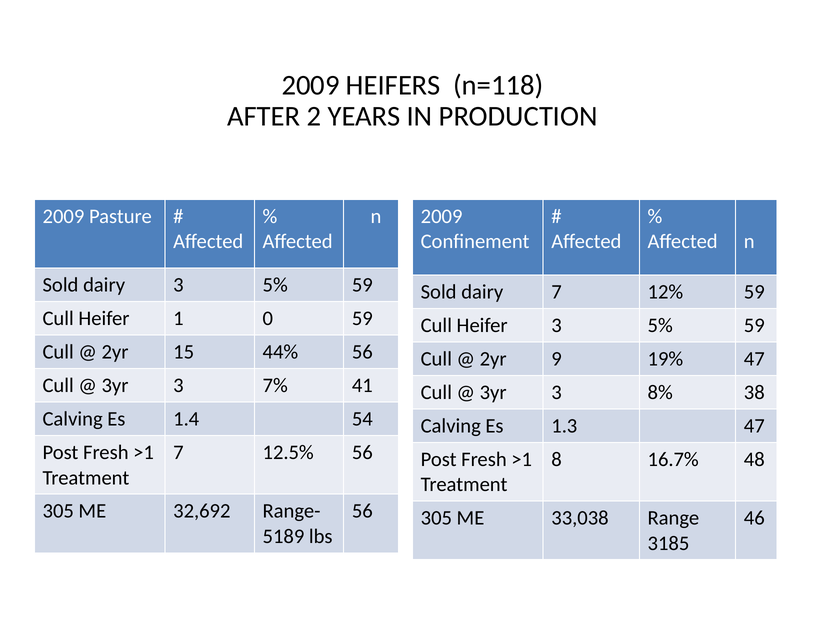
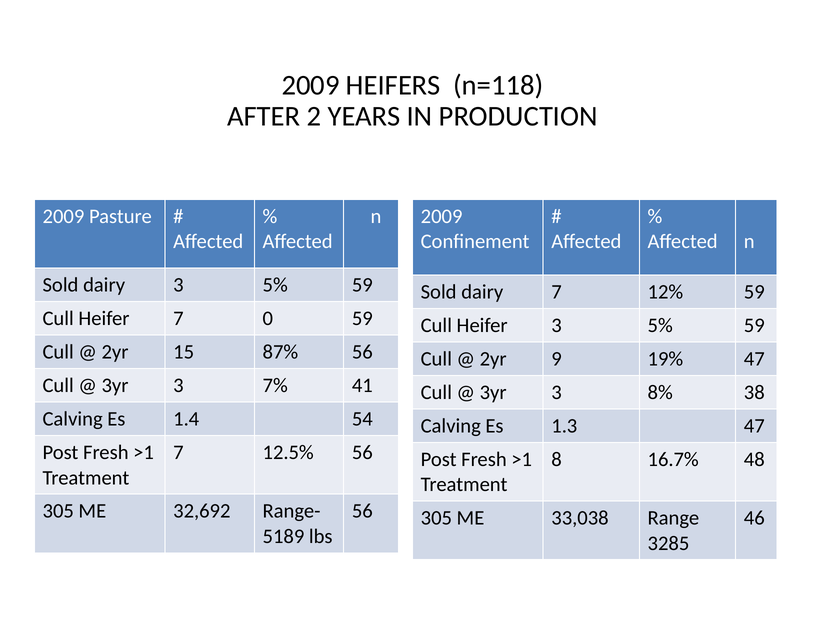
Heifer 1: 1 -> 7
44%: 44% -> 87%
3185: 3185 -> 3285
